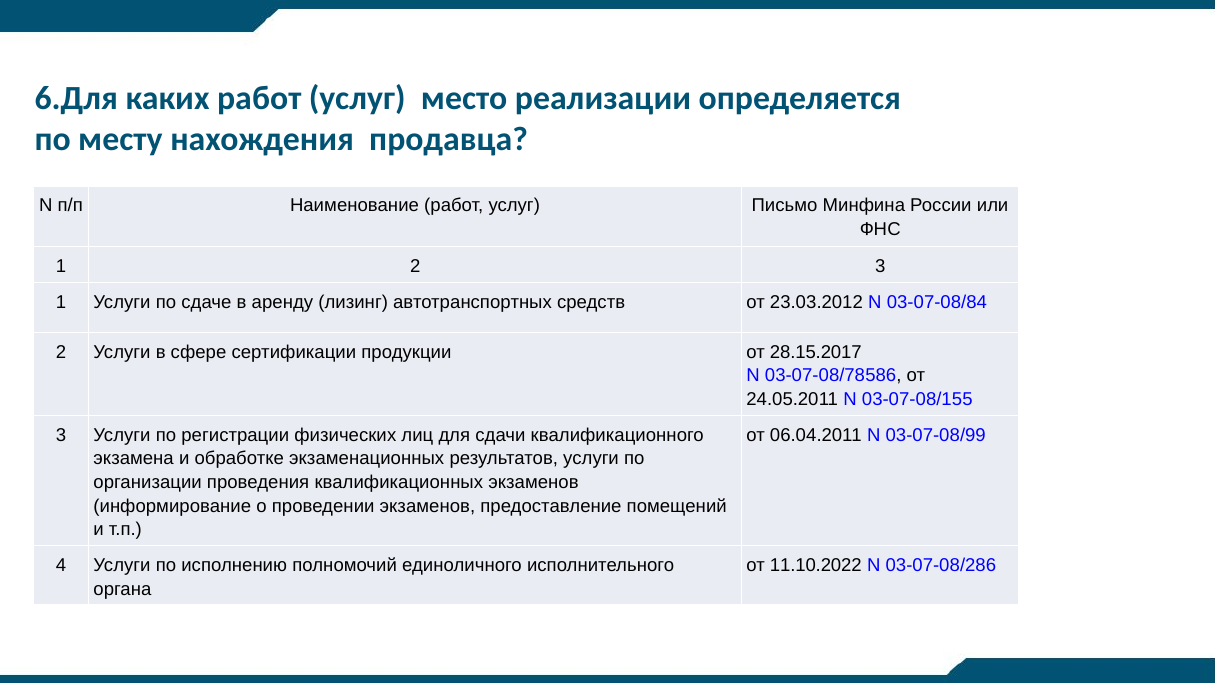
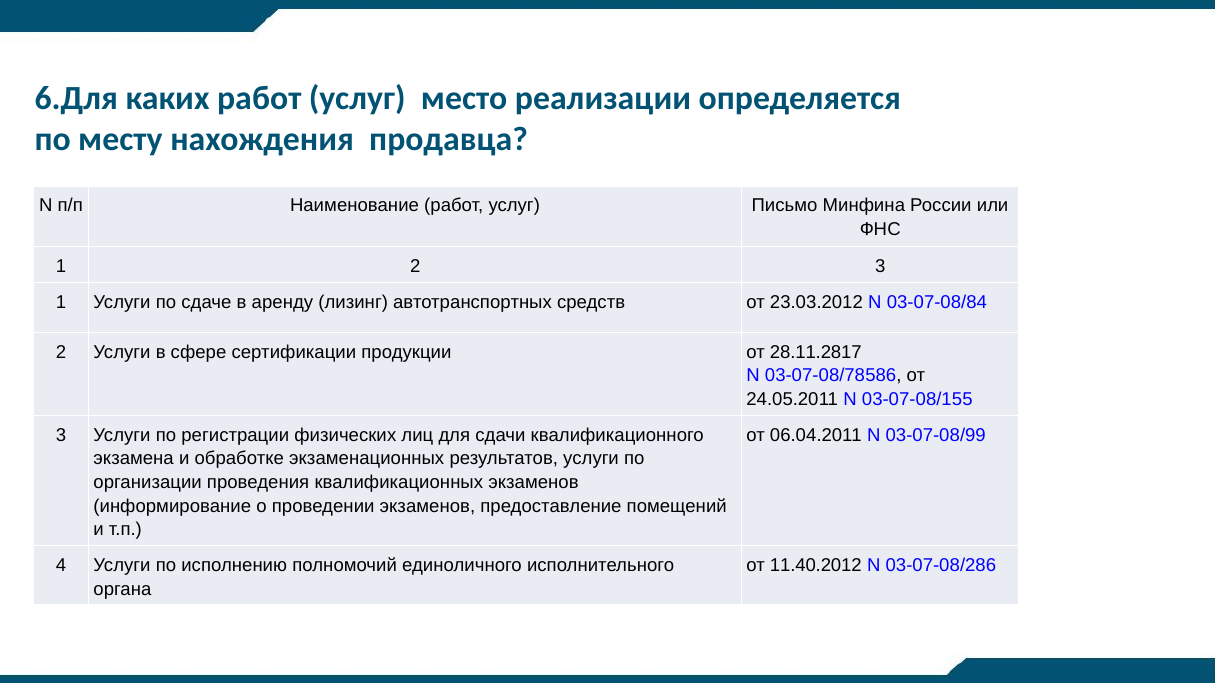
28.15.2017: 28.15.2017 -> 28.11.2817
11.10.2022: 11.10.2022 -> 11.40.2012
